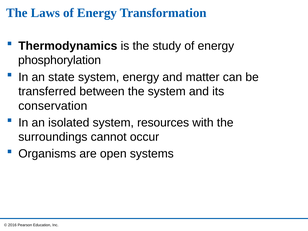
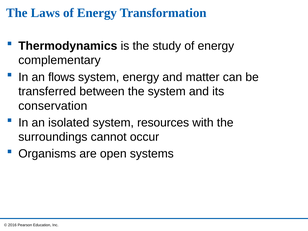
phosphorylation: phosphorylation -> complementary
state: state -> flows
